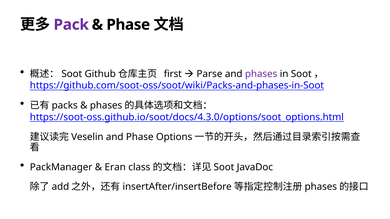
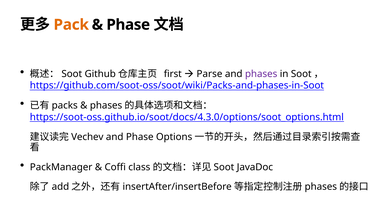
Pack colour: purple -> orange
Veselin: Veselin -> Vechev
Eran: Eran -> Coffi
